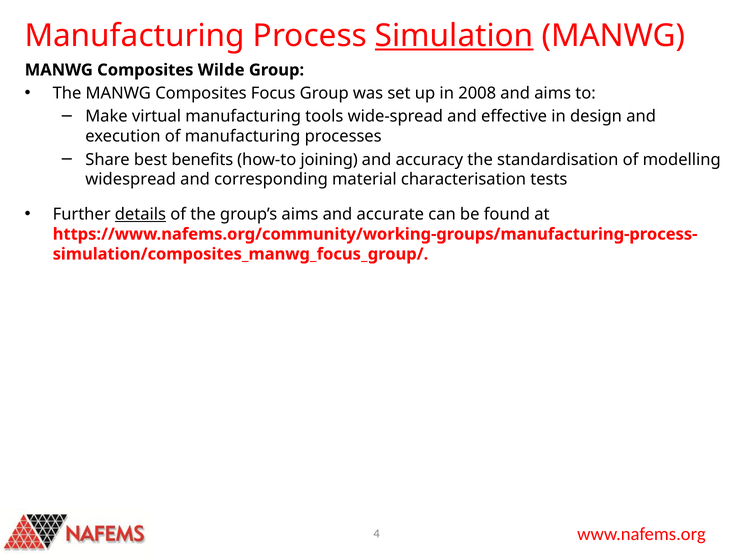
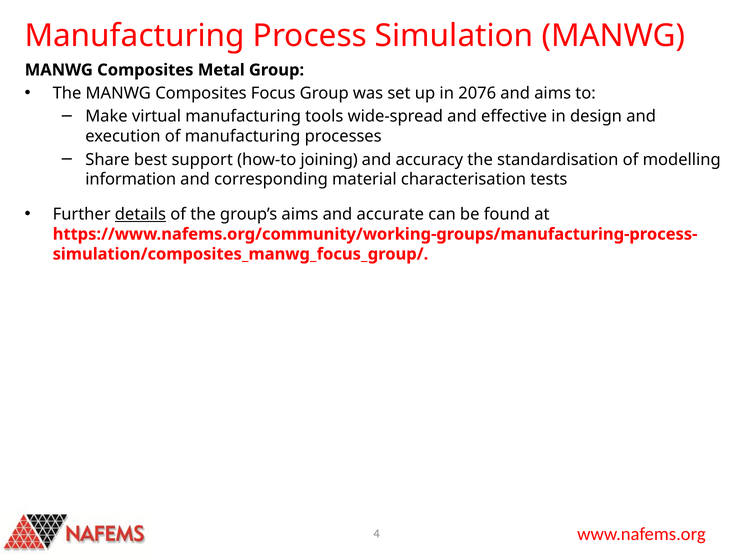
Simulation underline: present -> none
Wilde: Wilde -> Metal
2008: 2008 -> 2076
benefits: benefits -> support
widespread: widespread -> information
